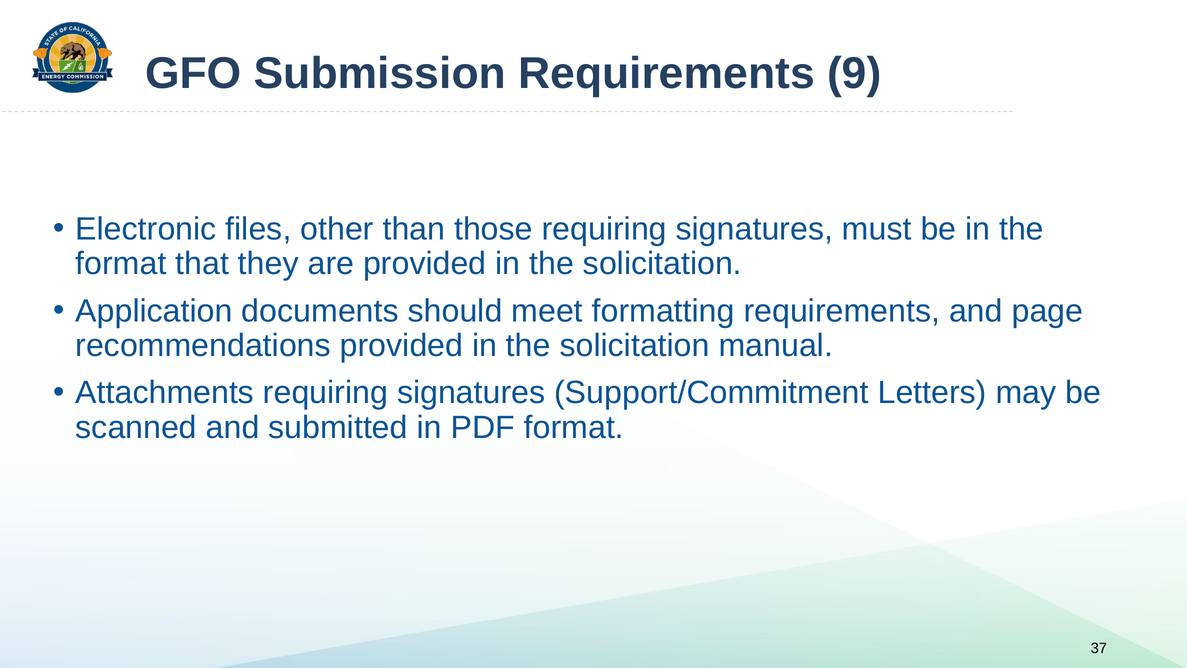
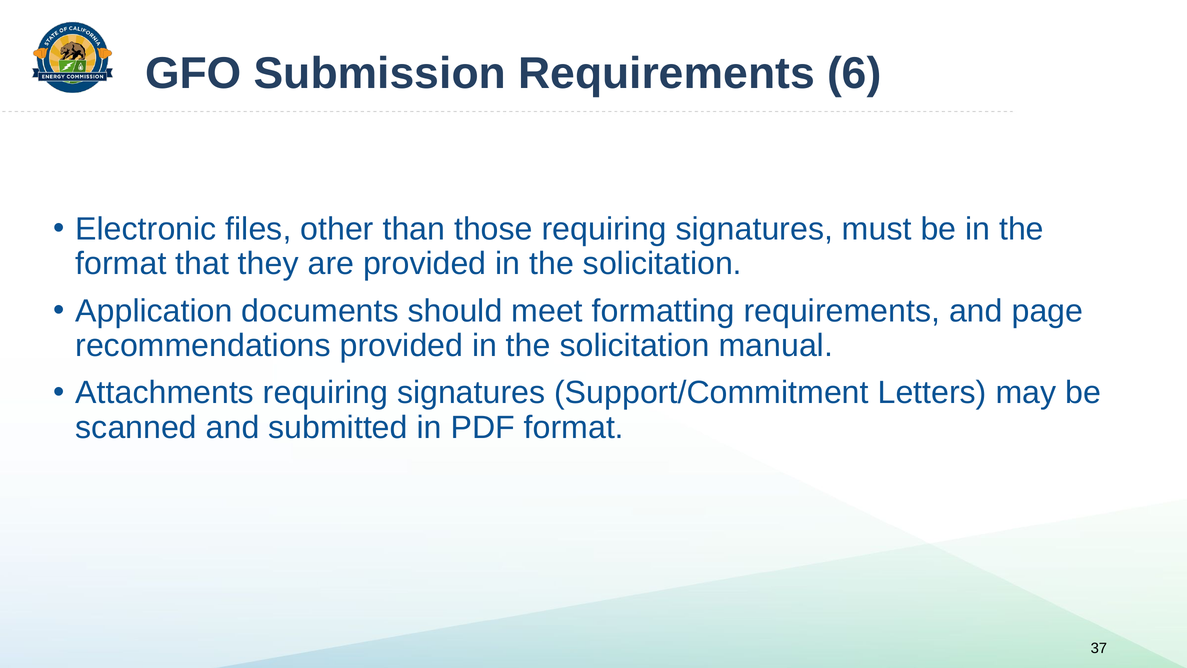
9: 9 -> 6
